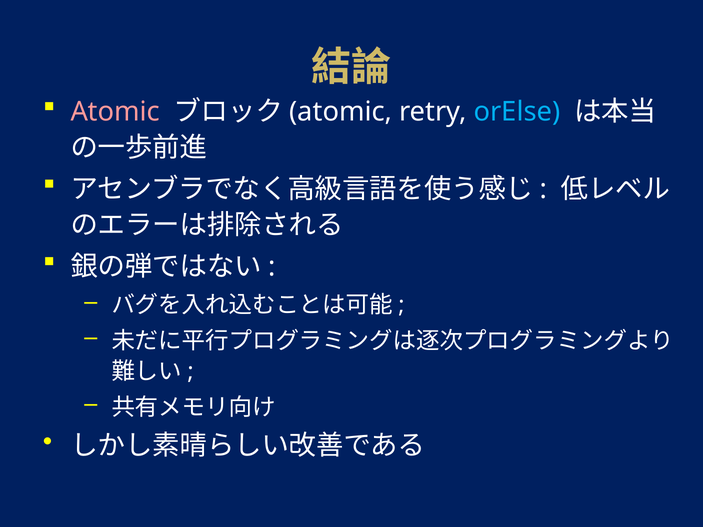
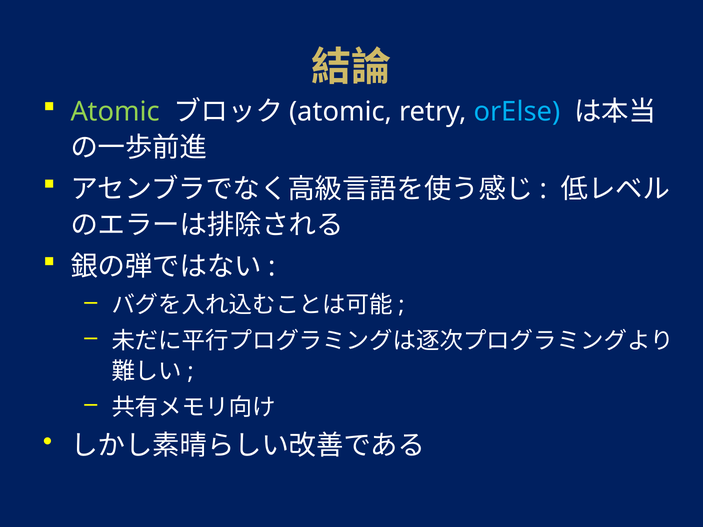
Atomic at (115, 112) colour: pink -> light green
